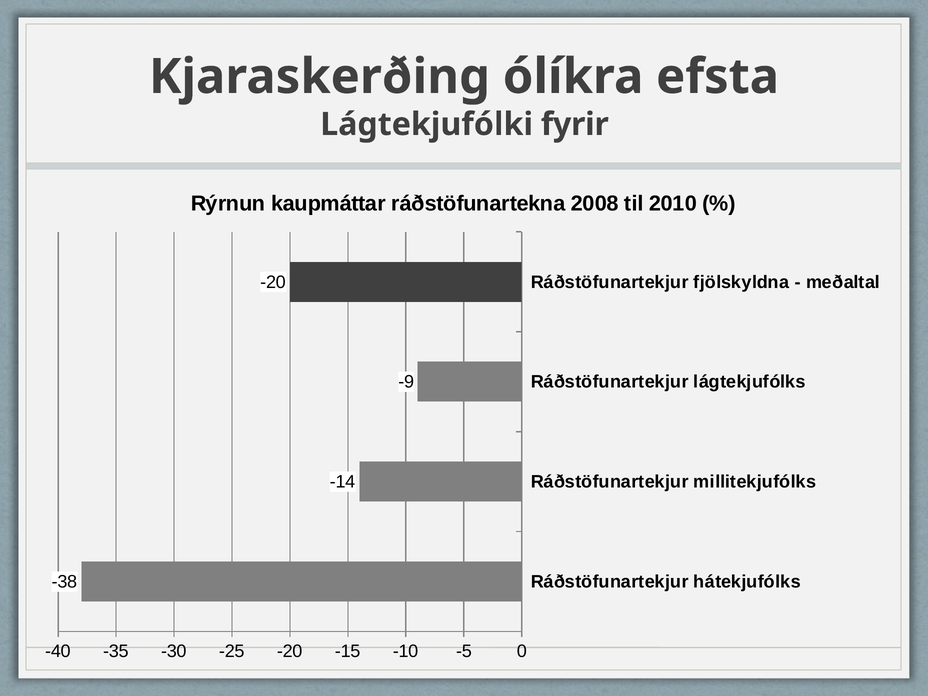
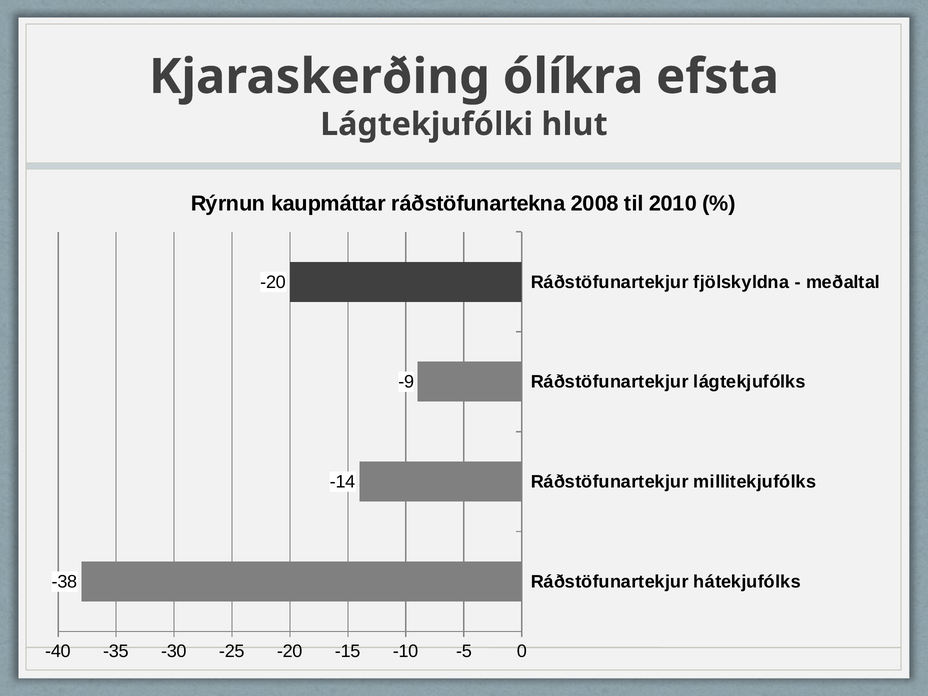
fyrir: fyrir -> hlut
